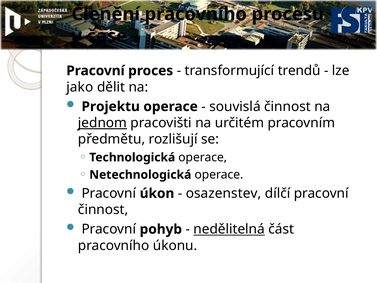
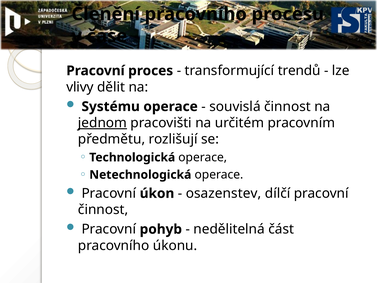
jako: jako -> vlivy
Projektu: Projektu -> Systému
nedělitelná underline: present -> none
